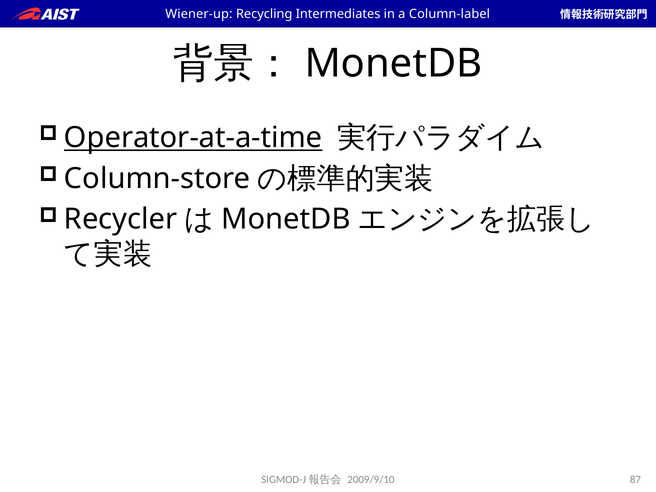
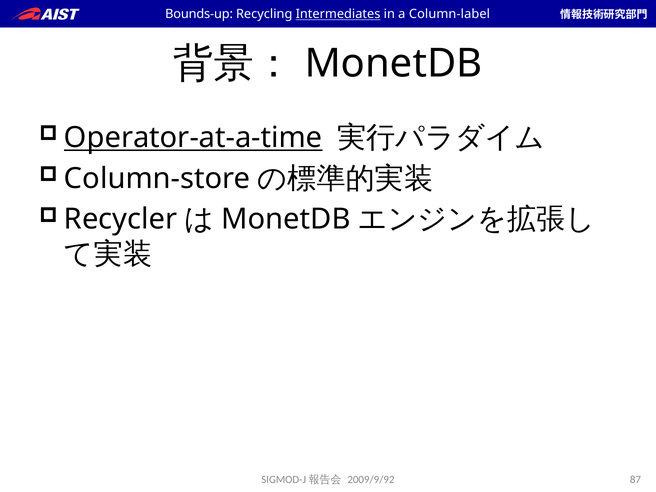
Wiener-up: Wiener-up -> Bounds-up
Intermediates underline: none -> present
2009/9/10: 2009/9/10 -> 2009/9/92
